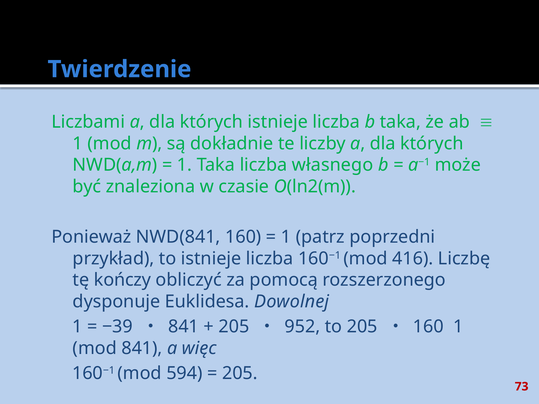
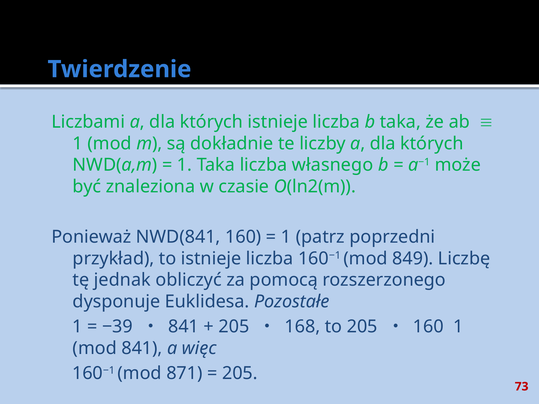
416: 416 -> 849
kończy: kończy -> jednak
Dowolnej: Dowolnej -> Pozostałe
952: 952 -> 168
594: 594 -> 871
